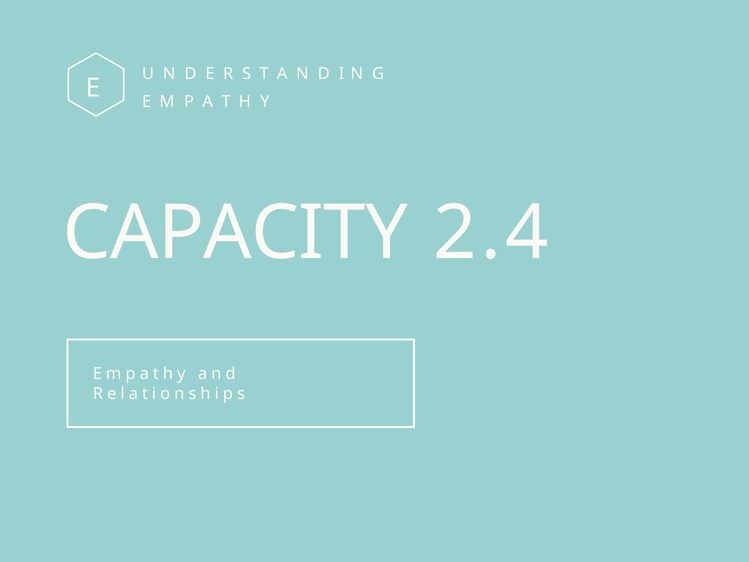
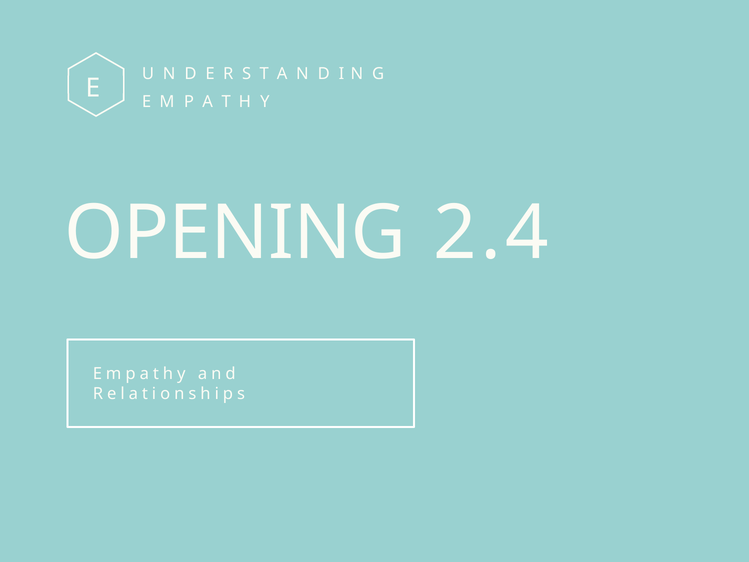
CAPACITY: CAPACITY -> OPENING
